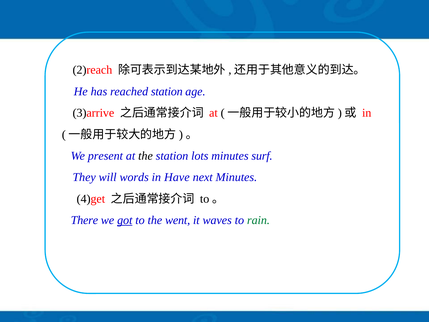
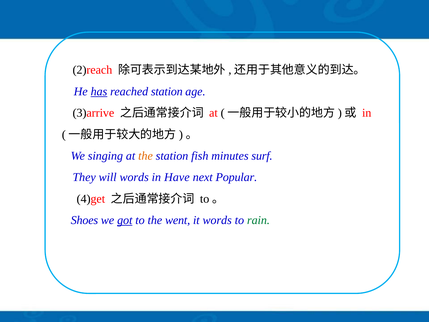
has underline: none -> present
present: present -> singing
the at (146, 156) colour: black -> orange
lots: lots -> fish
next Minutes: Minutes -> Popular
There: There -> Shoes
it waves: waves -> words
